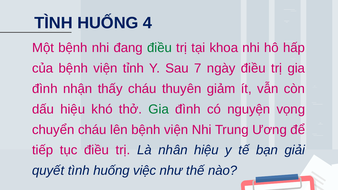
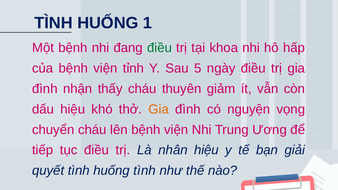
4: 4 -> 1
7: 7 -> 5
Gia at (159, 109) colour: green -> orange
huống việc: việc -> tình
